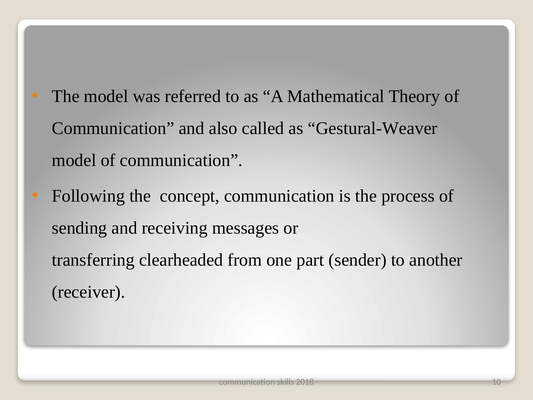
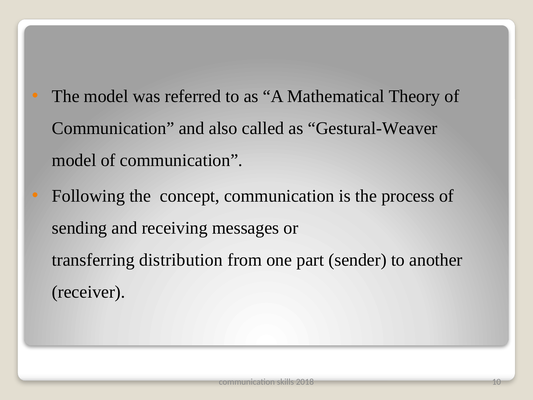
clearheaded: clearheaded -> distribution
